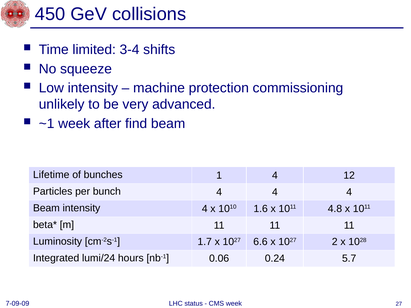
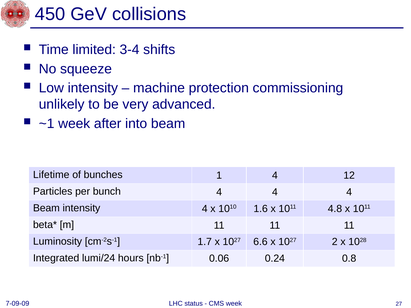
find: find -> into
5.7: 5.7 -> 0.8
